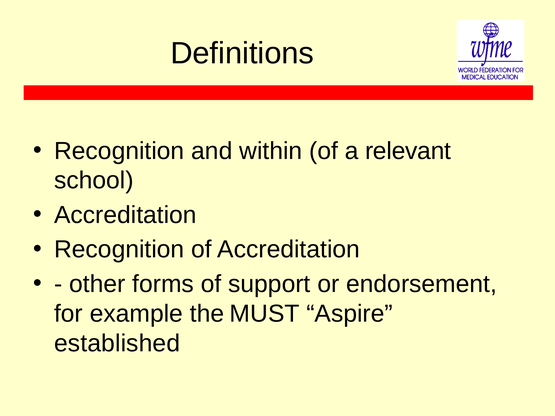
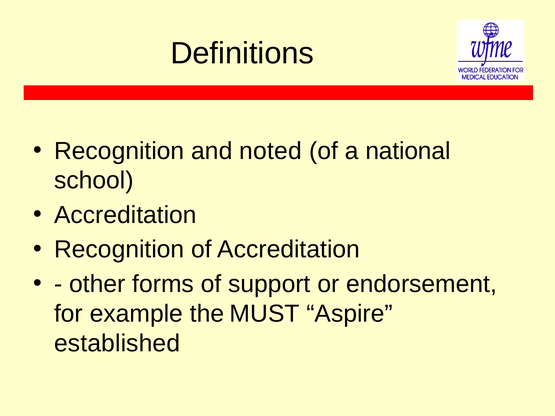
within: within -> noted
relevant: relevant -> national
